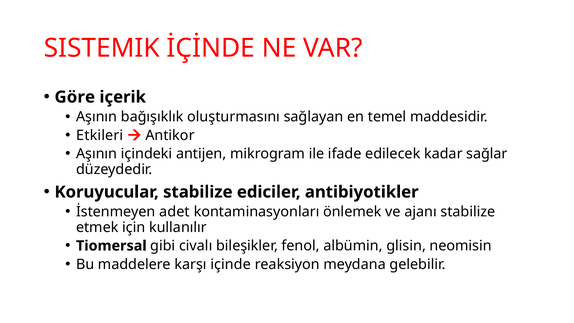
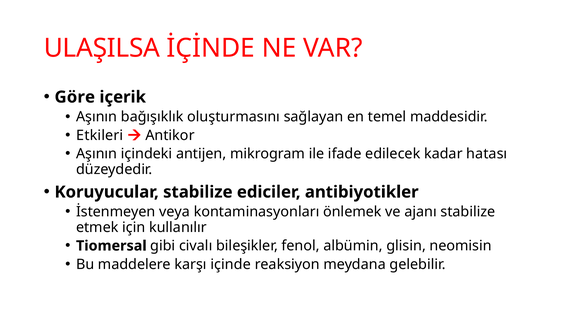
SISTEMIK: SISTEMIK -> ULAŞILSA
sağlar: sağlar -> hatası
adet: adet -> veya
